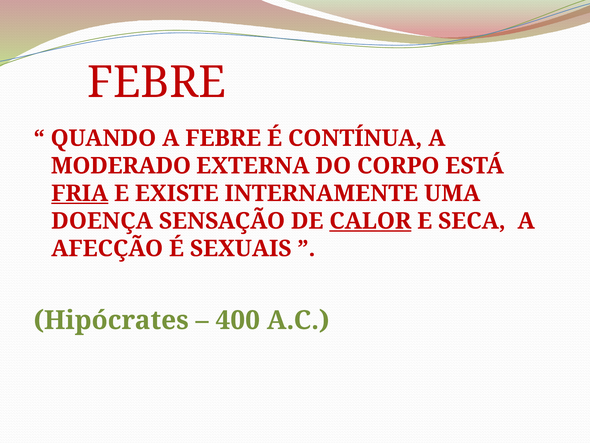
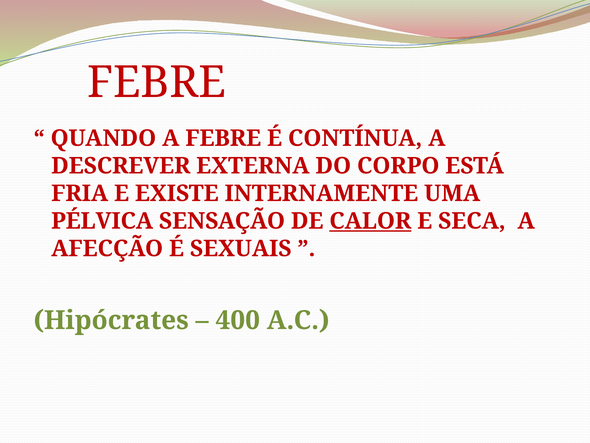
MODERADO: MODERADO -> DESCREVER
FRIA underline: present -> none
DOENÇA: DOENÇA -> PÉLVICA
